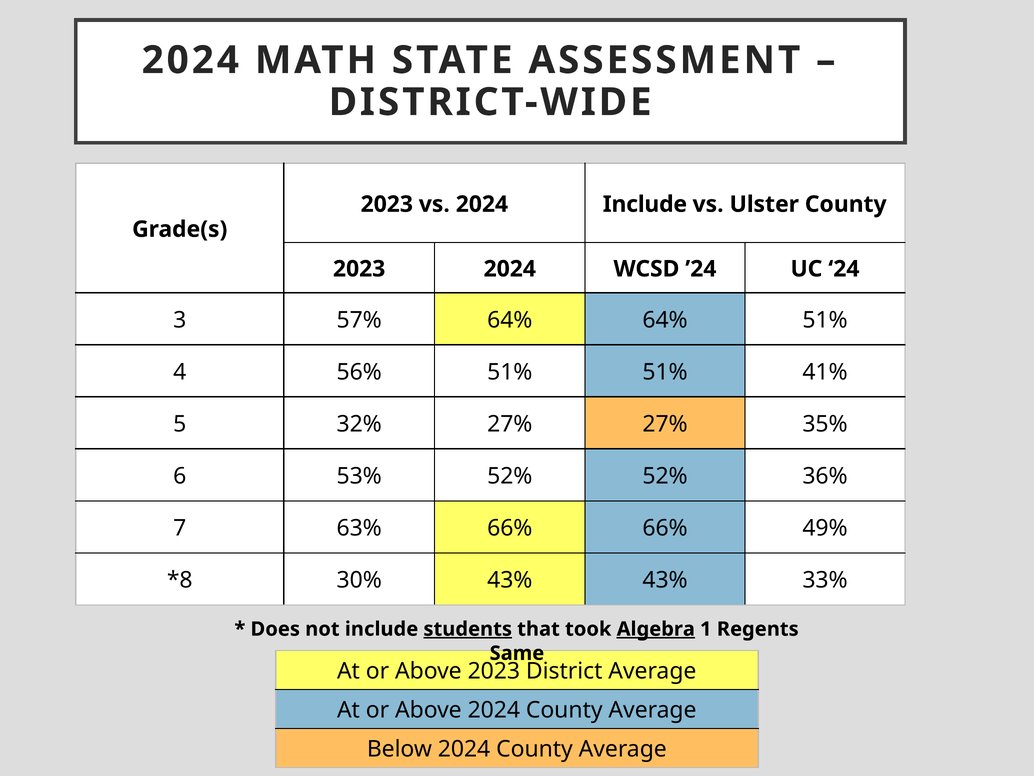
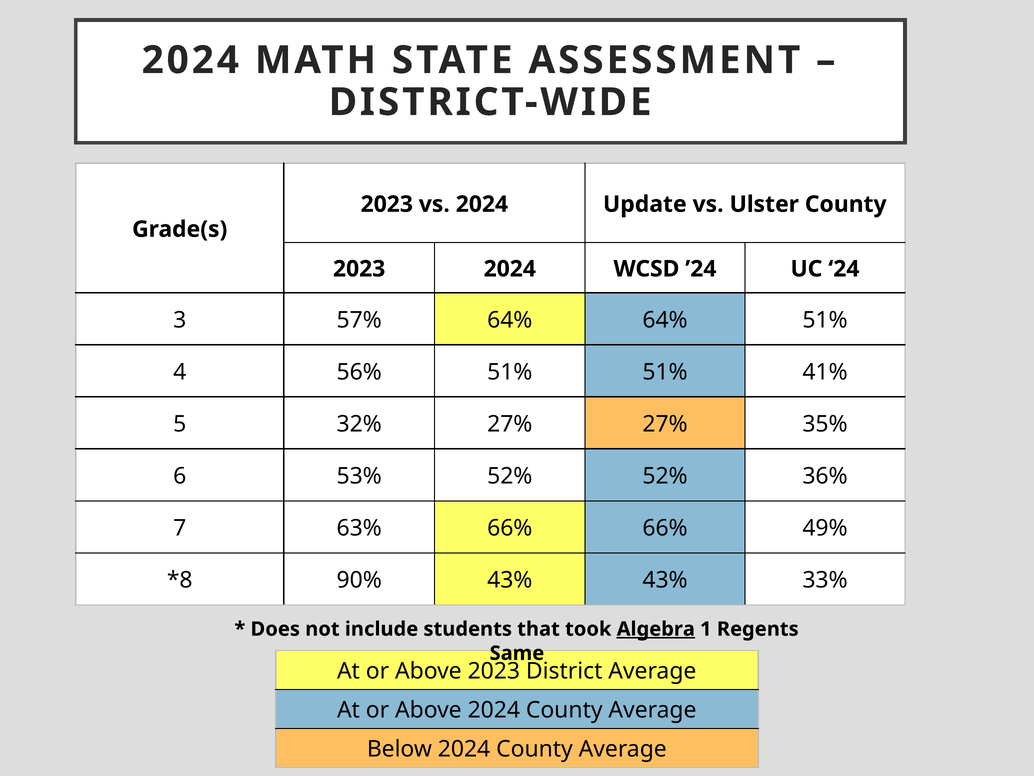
2024 Include: Include -> Update
30%: 30% -> 90%
students underline: present -> none
